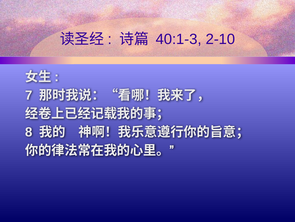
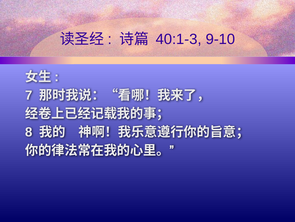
2-10: 2-10 -> 9-10
